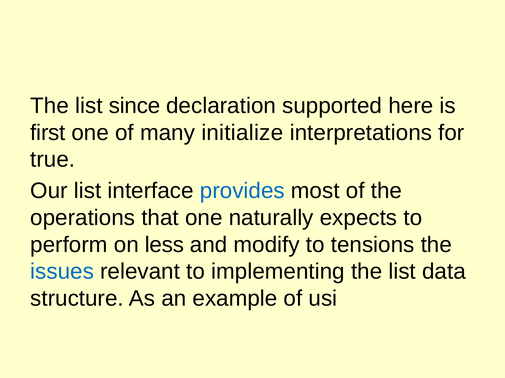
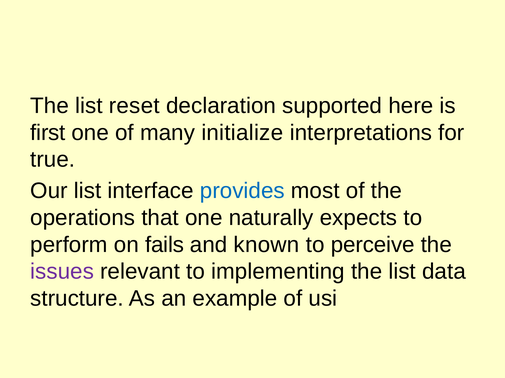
since: since -> reset
less: less -> fails
modify: modify -> known
tensions: tensions -> perceive
issues colour: blue -> purple
